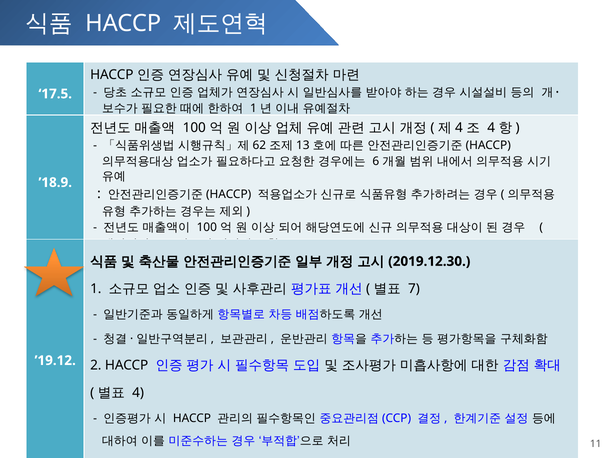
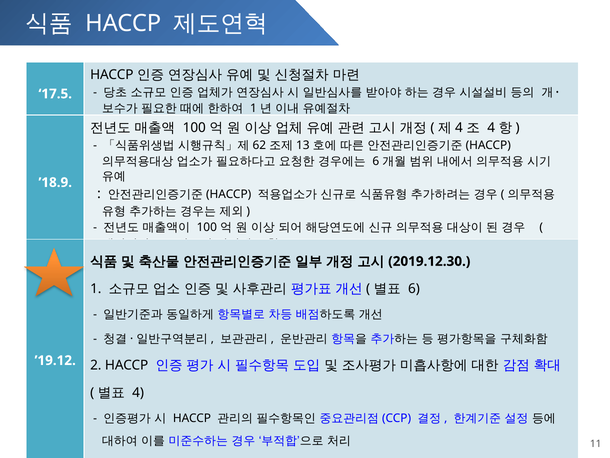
7 at (414, 289): 7 -> 6
